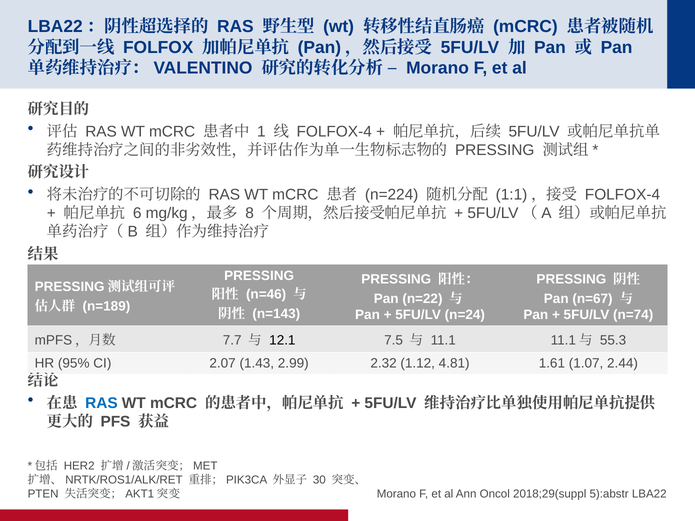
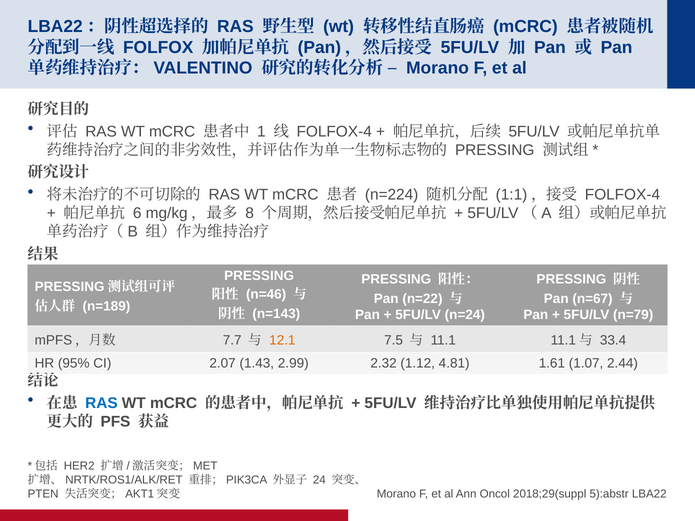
n=74: n=74 -> n=79
12.1 colour: black -> orange
55.3: 55.3 -> 33.4
30: 30 -> 24
